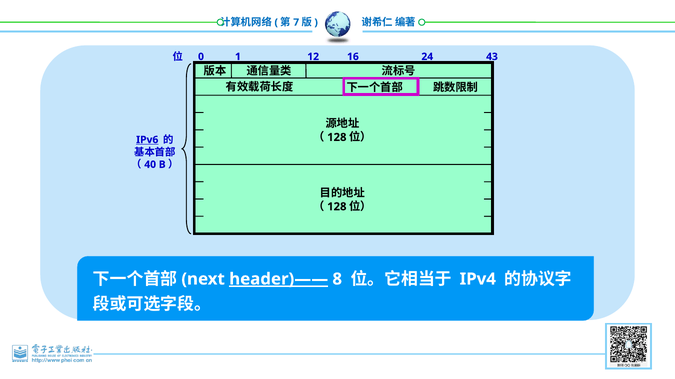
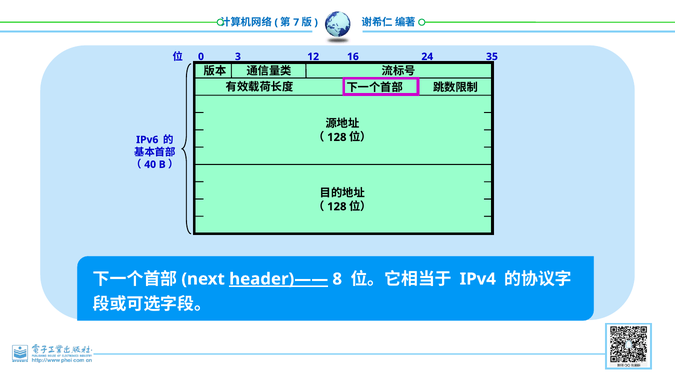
1: 1 -> 3
43: 43 -> 35
IPv6 underline: present -> none
